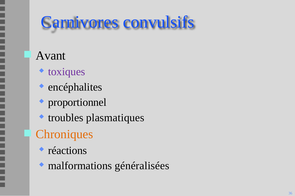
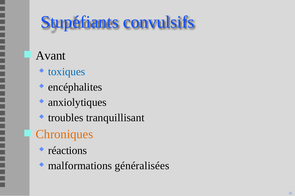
Carnivores: Carnivores -> Stupéfiants
toxiques colour: purple -> blue
proportionnel: proportionnel -> anxiolytiques
plasmatiques: plasmatiques -> tranquillisant
